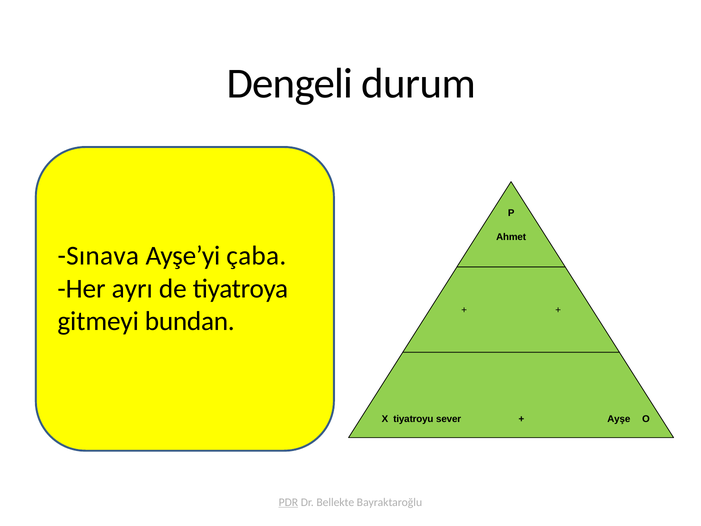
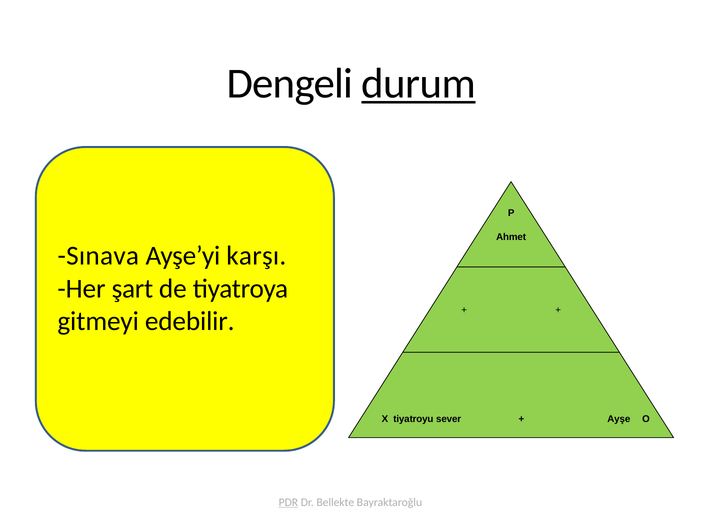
durum underline: none -> present
çaba: çaba -> karşı
ayrı: ayrı -> şart
bundan: bundan -> edebilir
